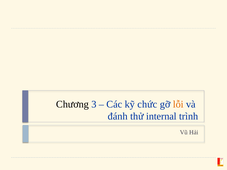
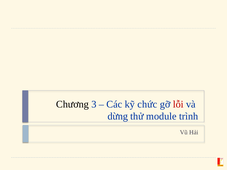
lỗi colour: orange -> red
đánh: đánh -> dừng
internal: internal -> module
